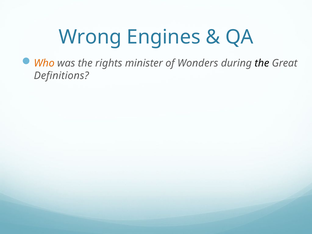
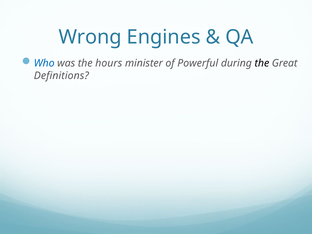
Who colour: orange -> blue
rights: rights -> hours
Wonders: Wonders -> Powerful
